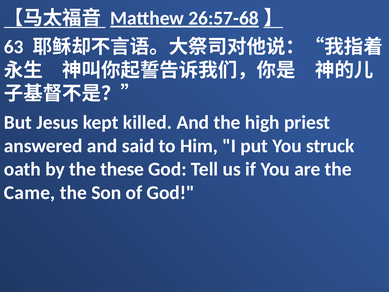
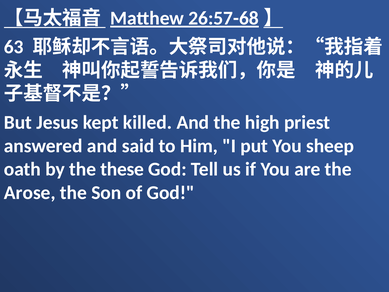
struck: struck -> sheep
Came: Came -> Arose
